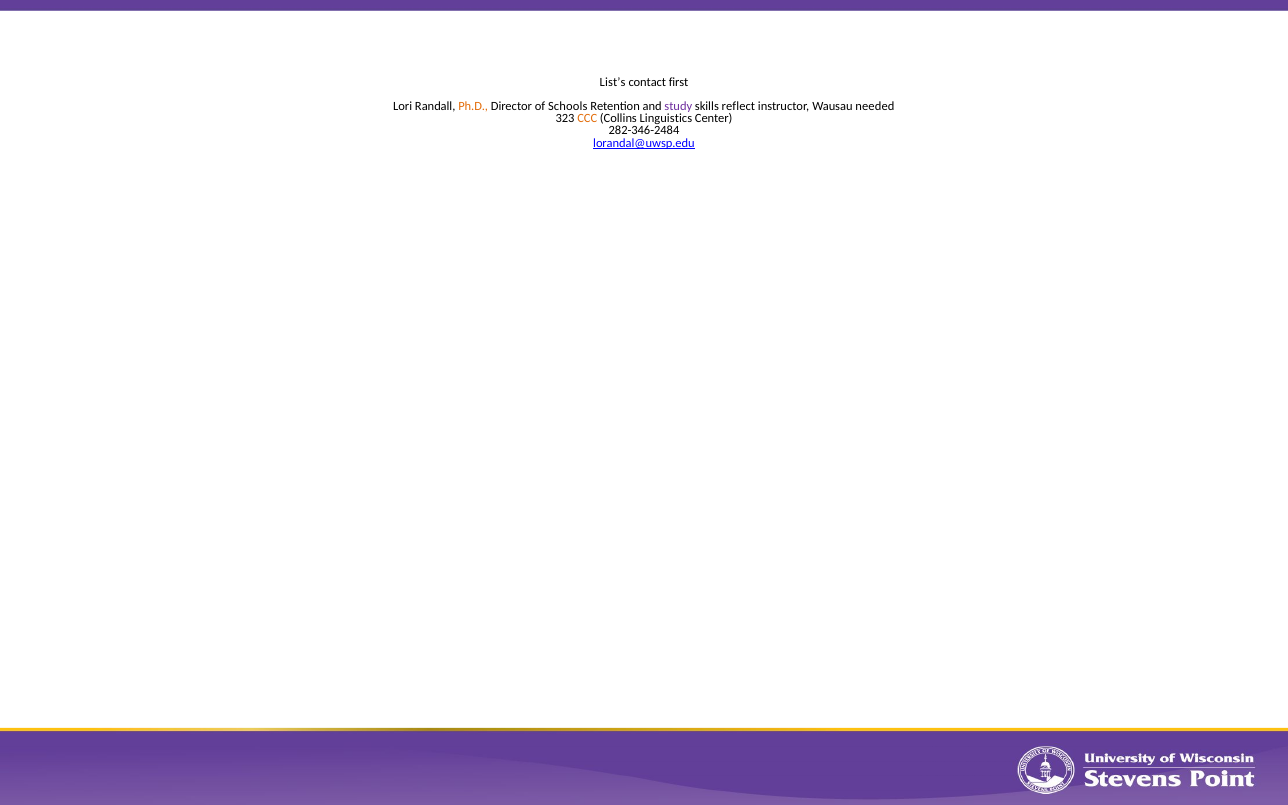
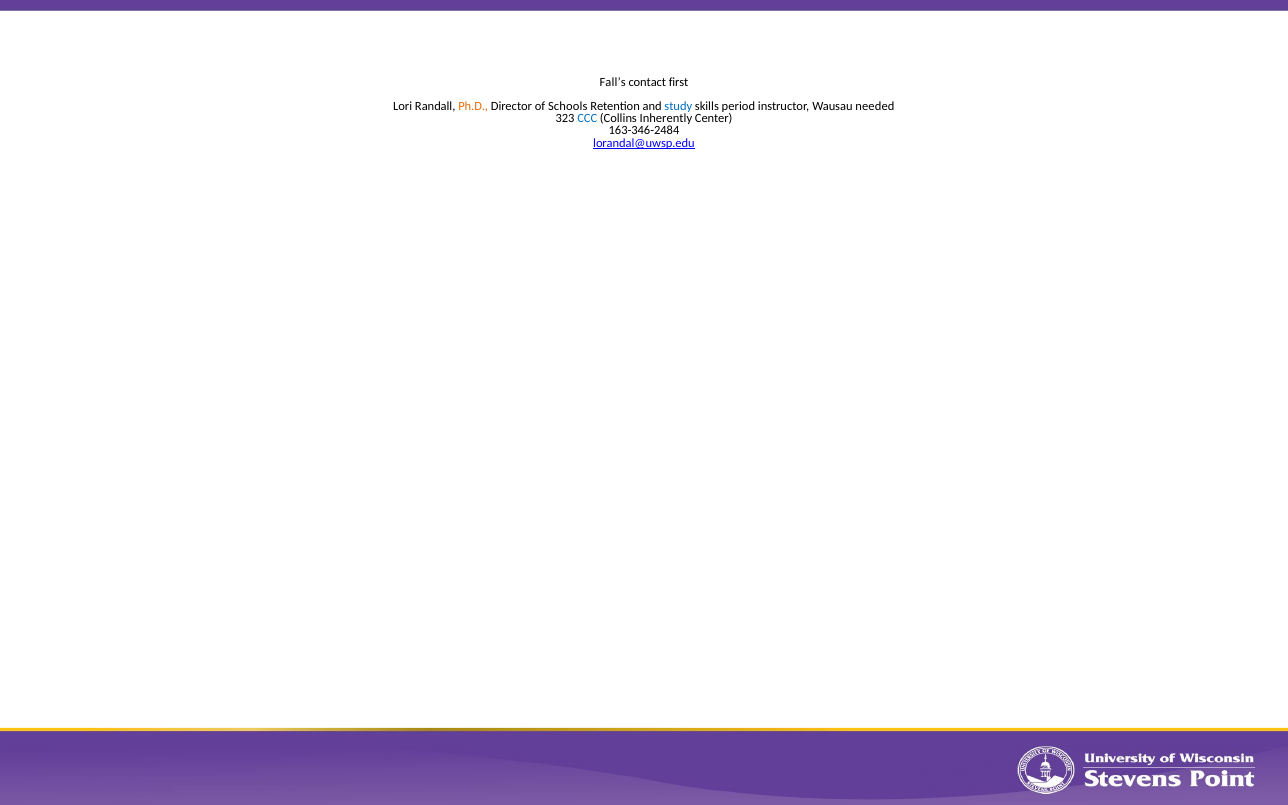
List’s: List’s -> Fall’s
study colour: purple -> blue
reflect: reflect -> period
CCC colour: orange -> blue
Linguistics: Linguistics -> Inherently
282-346-2484: 282-346-2484 -> 163-346-2484
